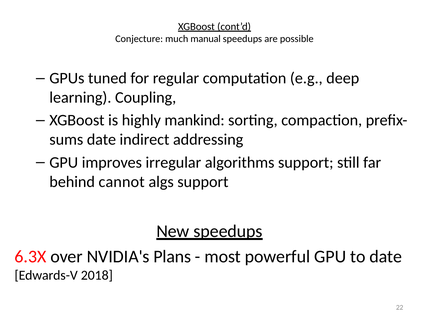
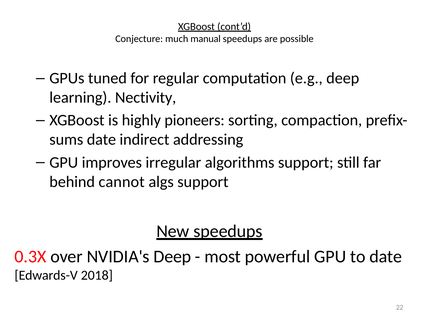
Coupling: Coupling -> Nectivity
mankind: mankind -> pioneers
6.3X: 6.3X -> 0.3X
NVIDIA's Plans: Plans -> Deep
